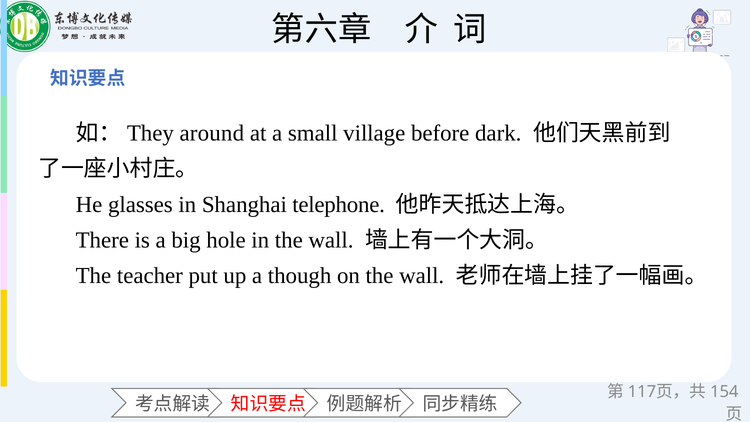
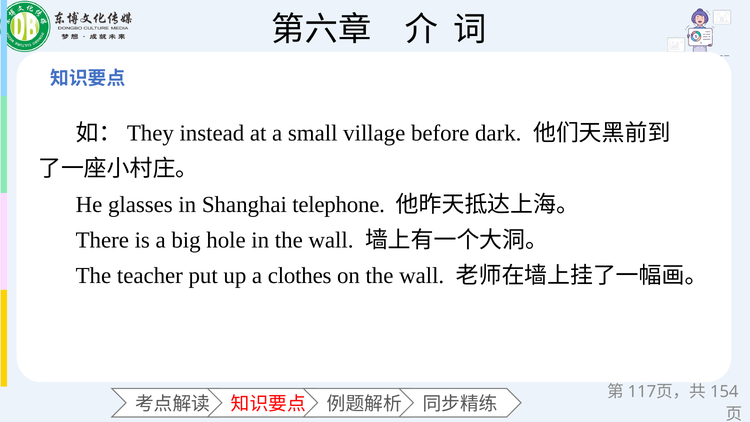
around: around -> instead
though: though -> clothes
